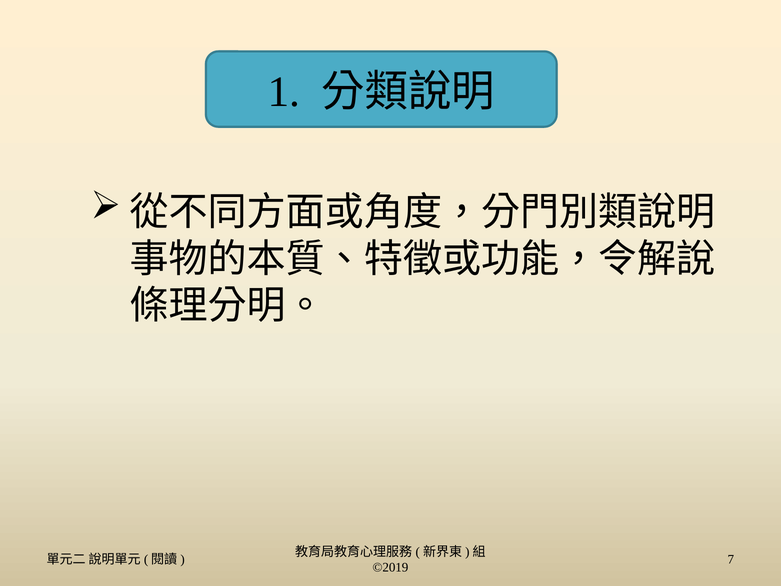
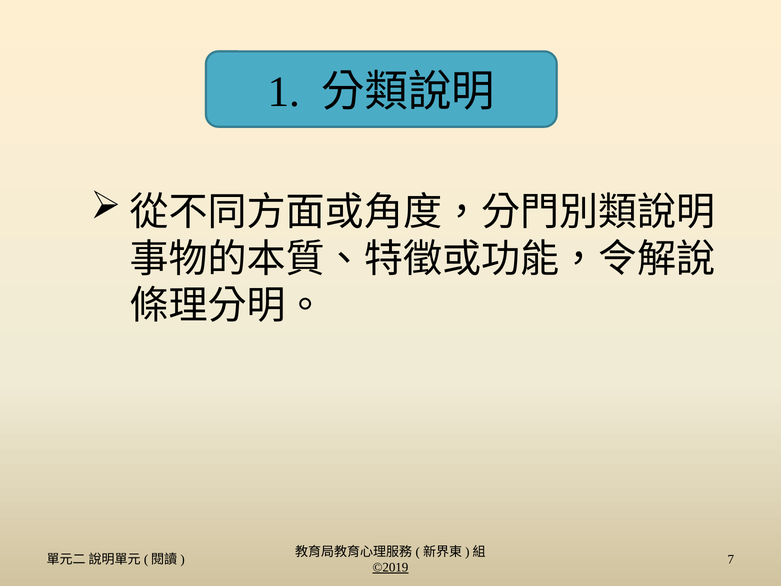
©2019 underline: none -> present
